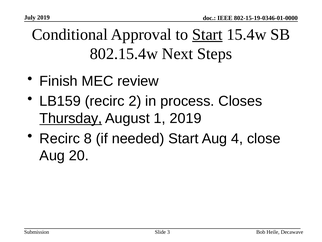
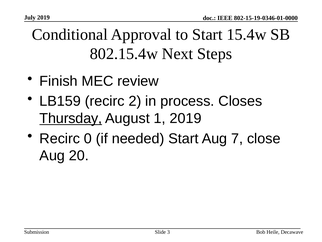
Start at (207, 34) underline: present -> none
8: 8 -> 0
4: 4 -> 7
